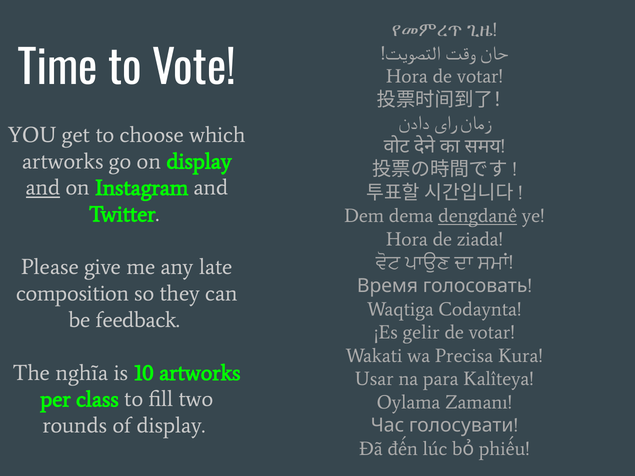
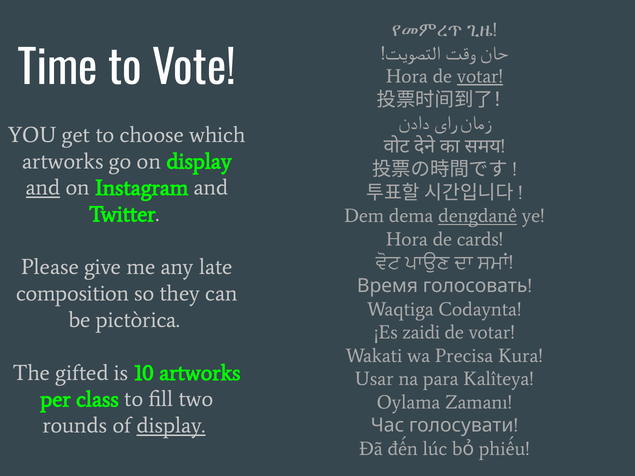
votar at (480, 77) underline: none -> present
ziada: ziada -> cards
feedback: feedback -> pictòrica
gelir: gelir -> zaidi
nghĩa: nghĩa -> gifted
display at (171, 426) underline: none -> present
